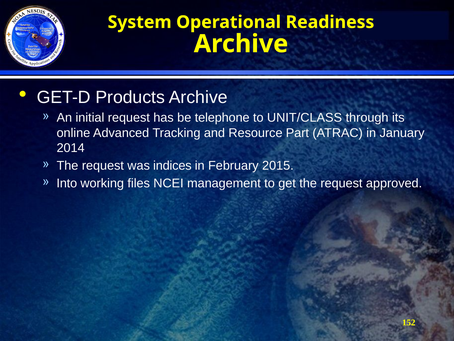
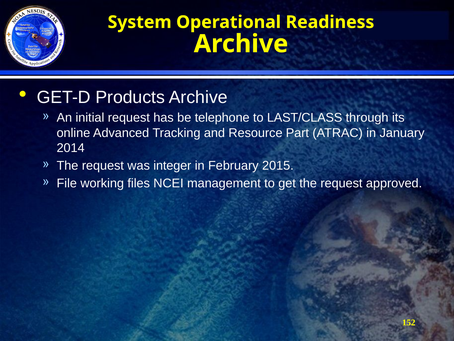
UNIT/CLASS: UNIT/CLASS -> LAST/CLASS
indices: indices -> integer
Into: Into -> File
